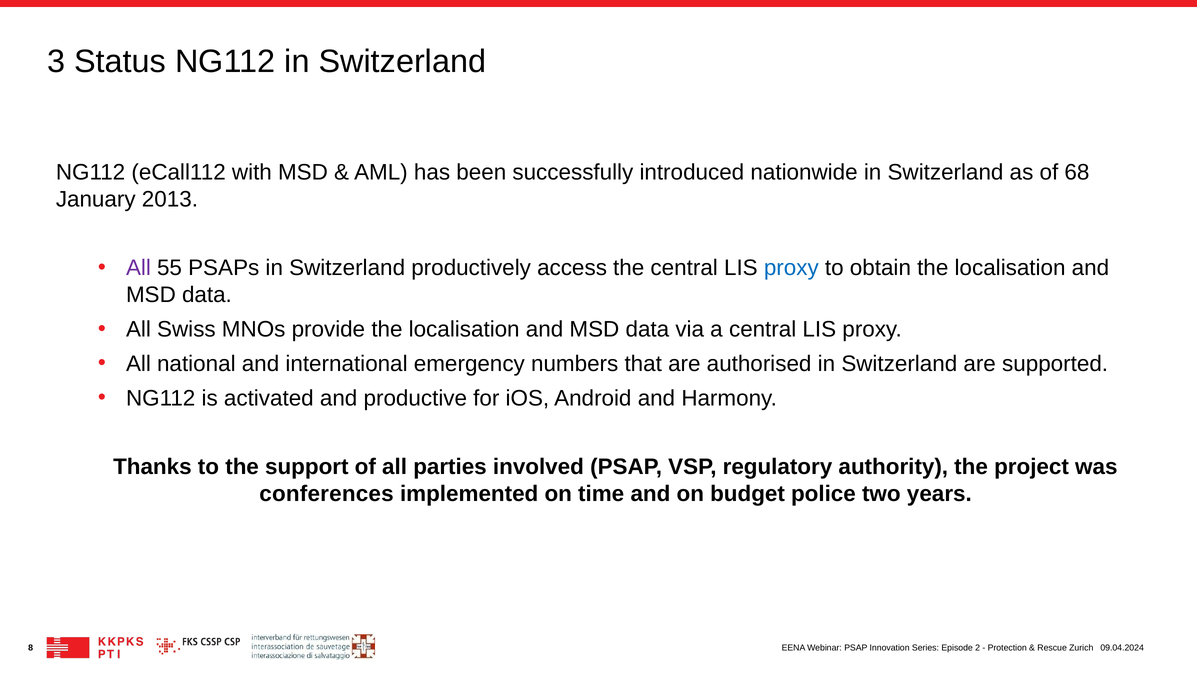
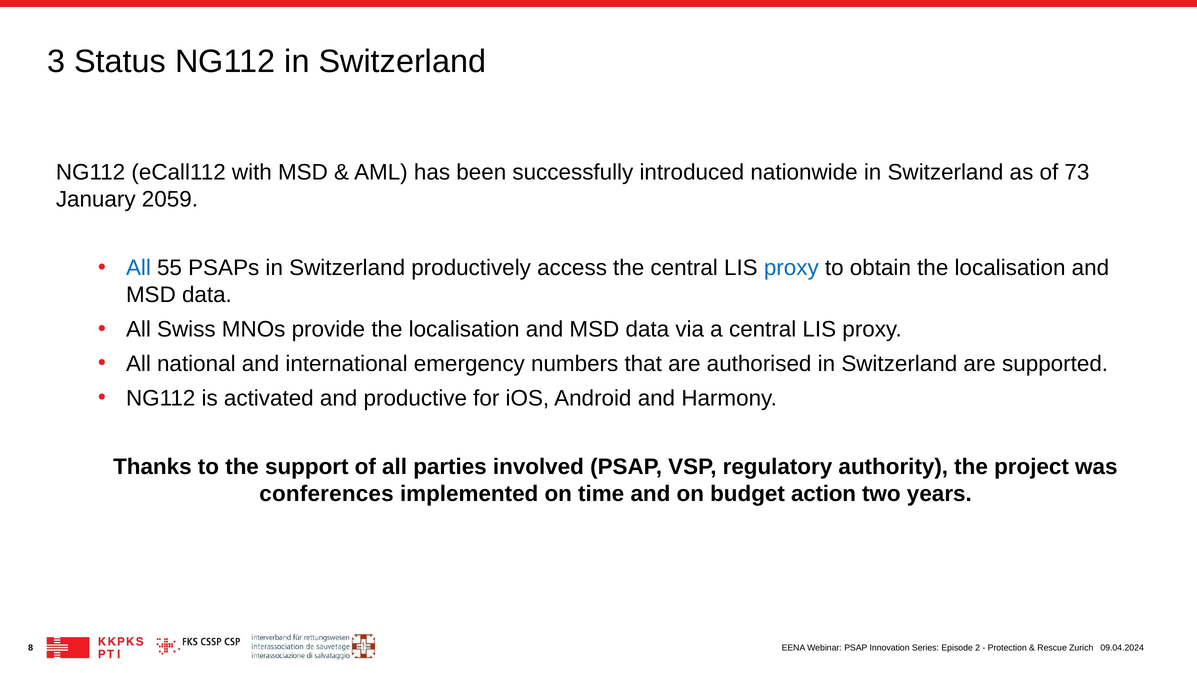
68: 68 -> 73
2013: 2013 -> 2059
All at (138, 268) colour: purple -> blue
police: police -> action
